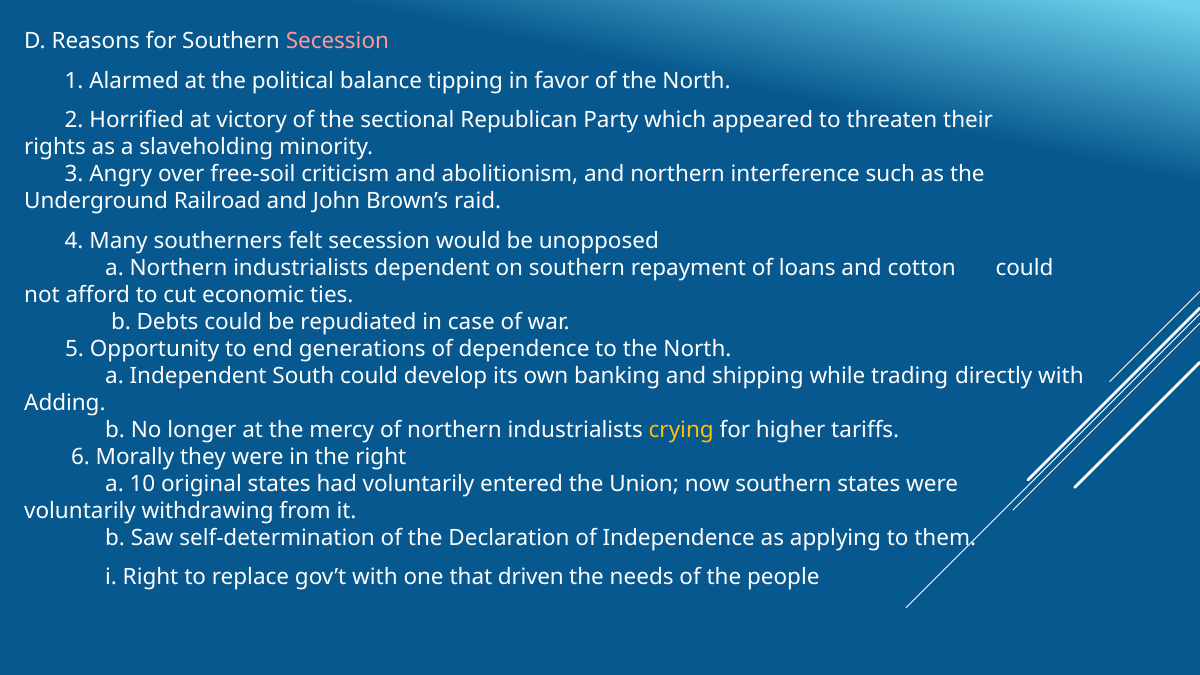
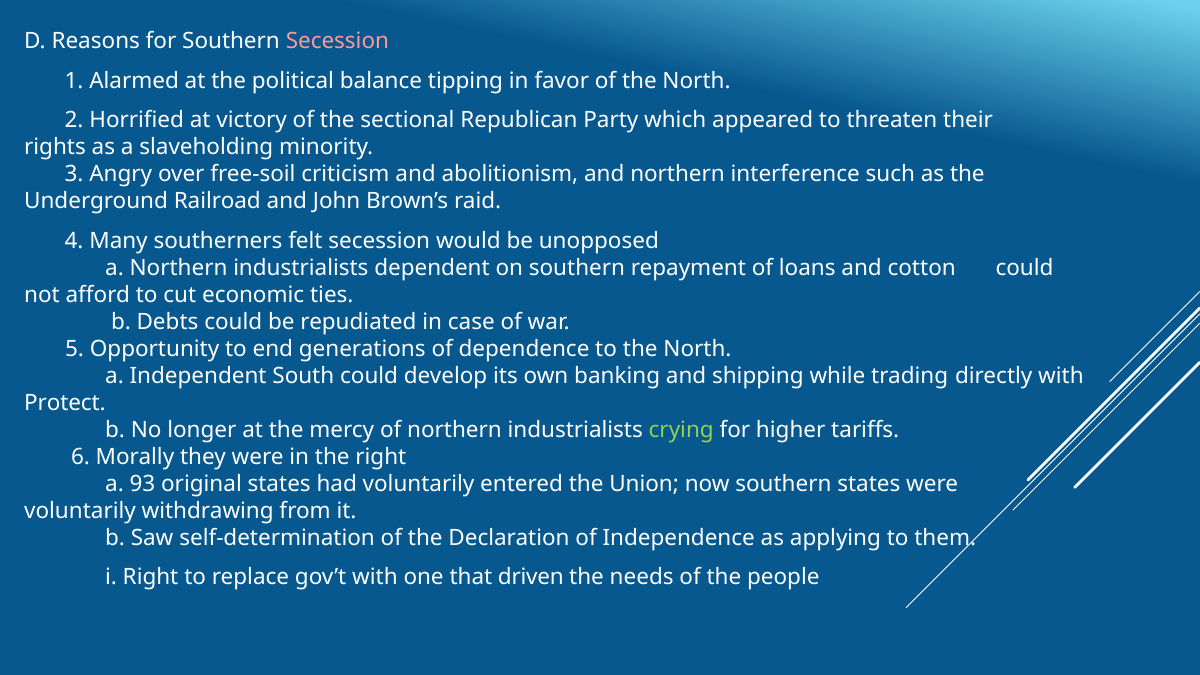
Adding: Adding -> Protect
crying colour: yellow -> light green
10: 10 -> 93
